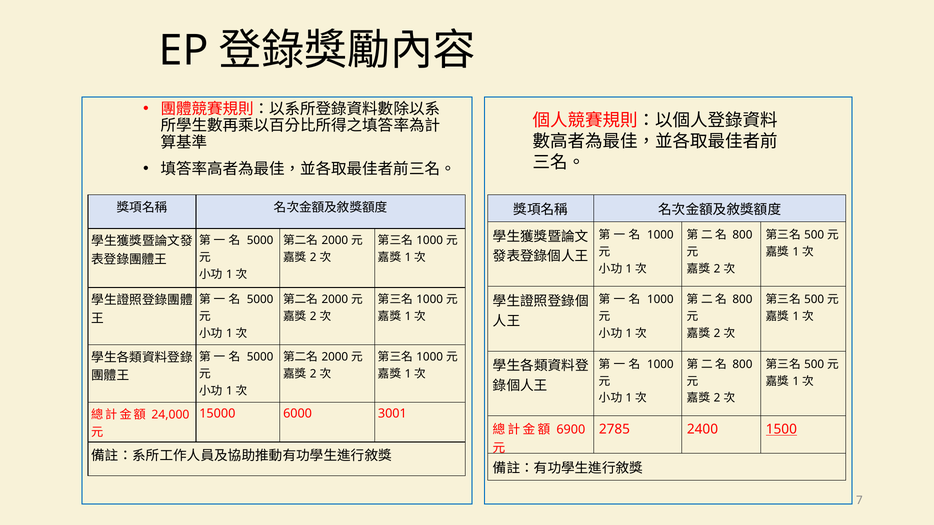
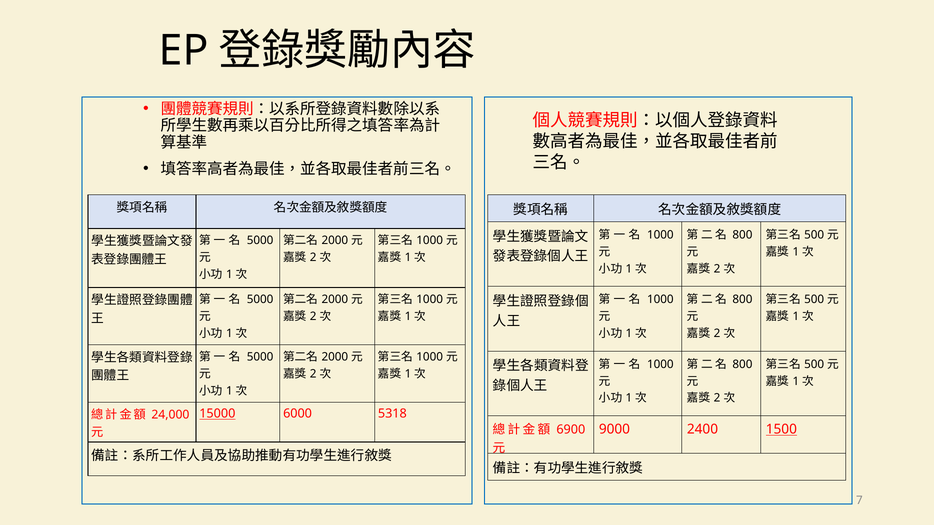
15000 underline: none -> present
3001: 3001 -> 5318
2785: 2785 -> 9000
